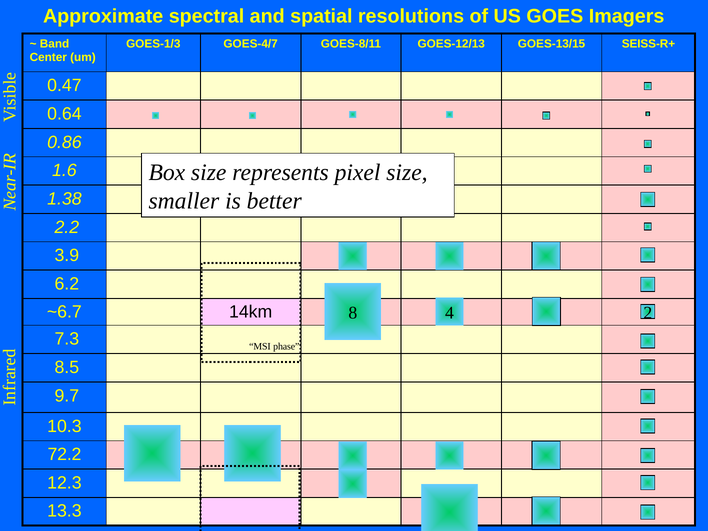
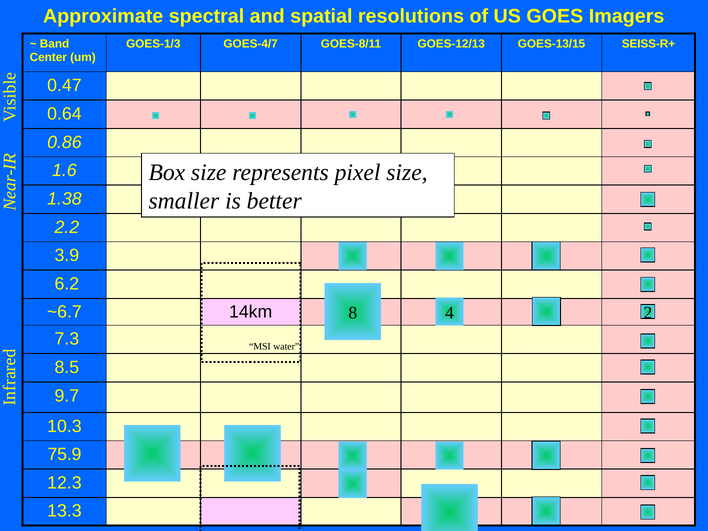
phase: phase -> water
72.2: 72.2 -> 75.9
